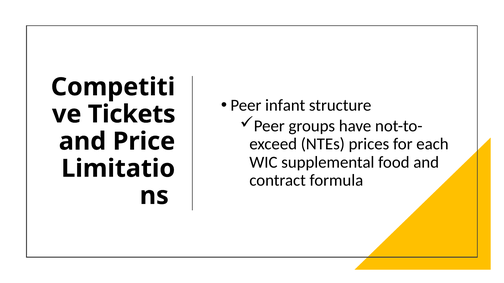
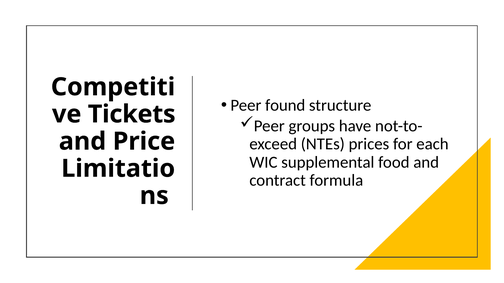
infant: infant -> found
